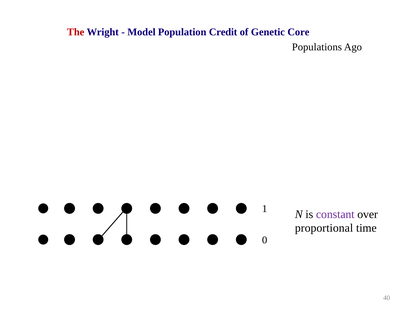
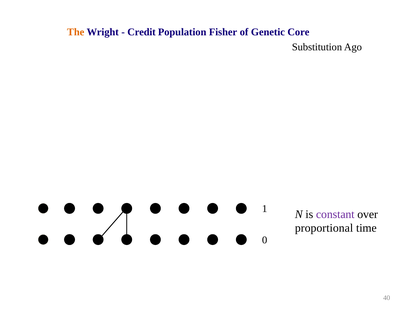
The colour: red -> orange
Model: Model -> Credit
Credit: Credit -> Fisher
Populations: Populations -> Substitution
